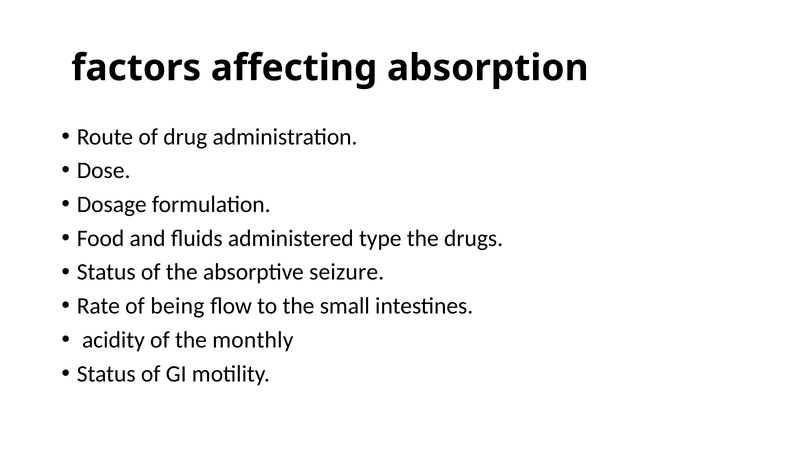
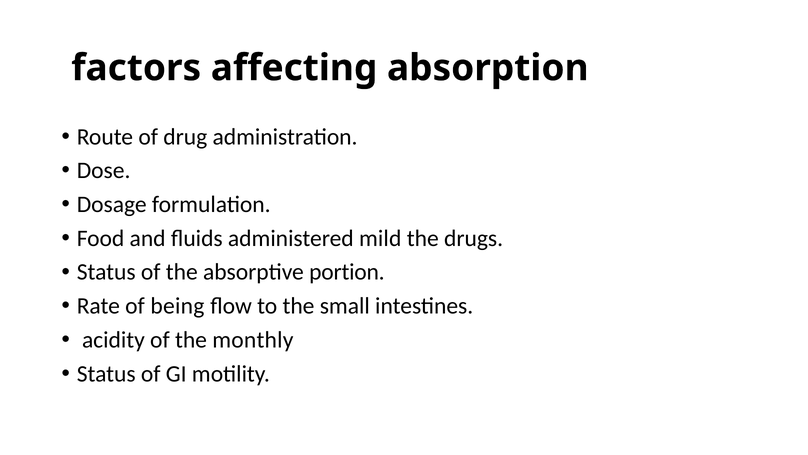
type: type -> mild
seizure: seizure -> portion
